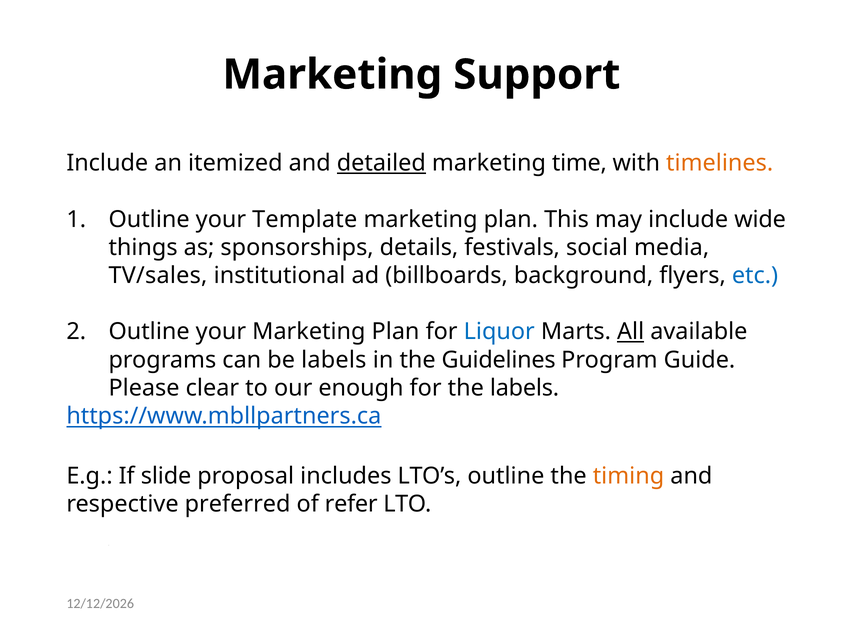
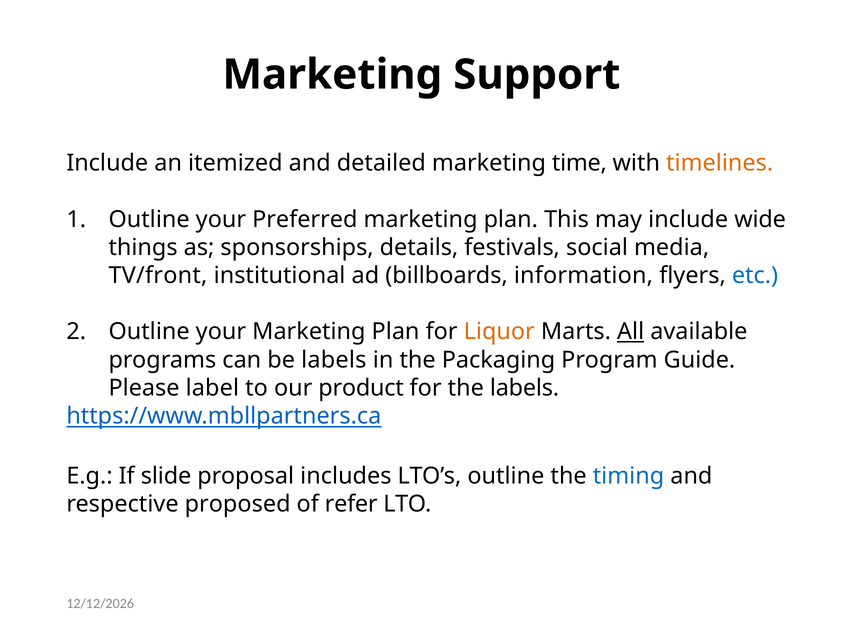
detailed underline: present -> none
Template: Template -> Preferred
TV/sales: TV/sales -> TV/front
background: background -> information
Liquor colour: blue -> orange
Guidelines: Guidelines -> Packaging
clear: clear -> label
enough: enough -> product
timing colour: orange -> blue
preferred: preferred -> proposed
